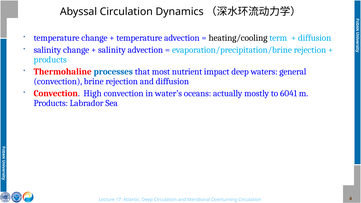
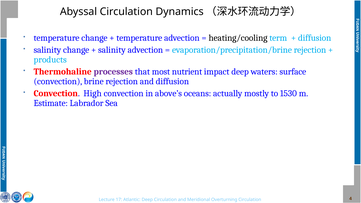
processes colour: blue -> purple
general: general -> surface
water’s: water’s -> above’s
6041: 6041 -> 1530
Products at (51, 103): Products -> Estimate
